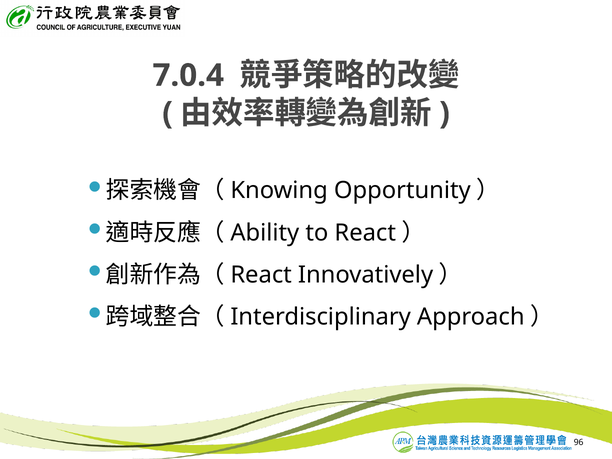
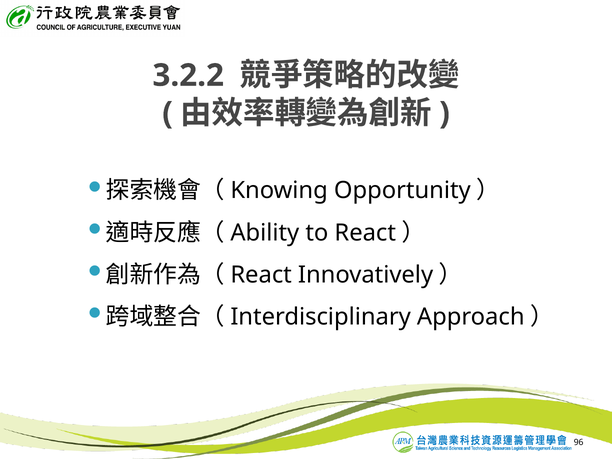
7.0.4: 7.0.4 -> 3.2.2
